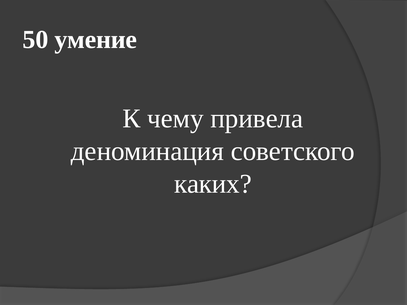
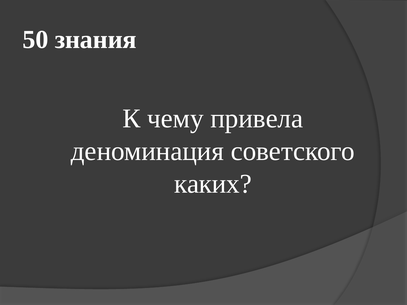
умение: умение -> знания
